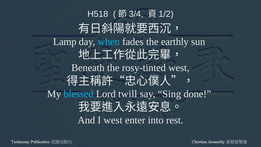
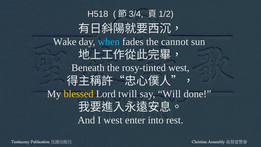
Lamp: Lamp -> Wake
earthly: earthly -> cannot
blessed colour: light blue -> yellow
Sing: Sing -> Will
